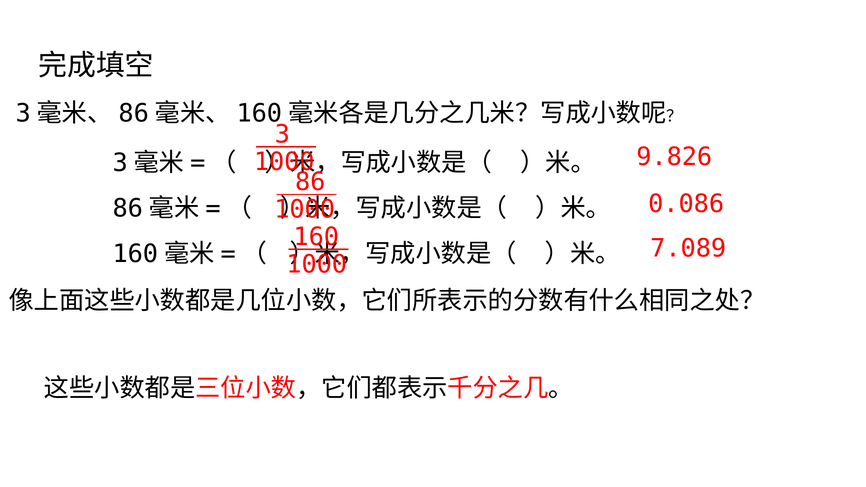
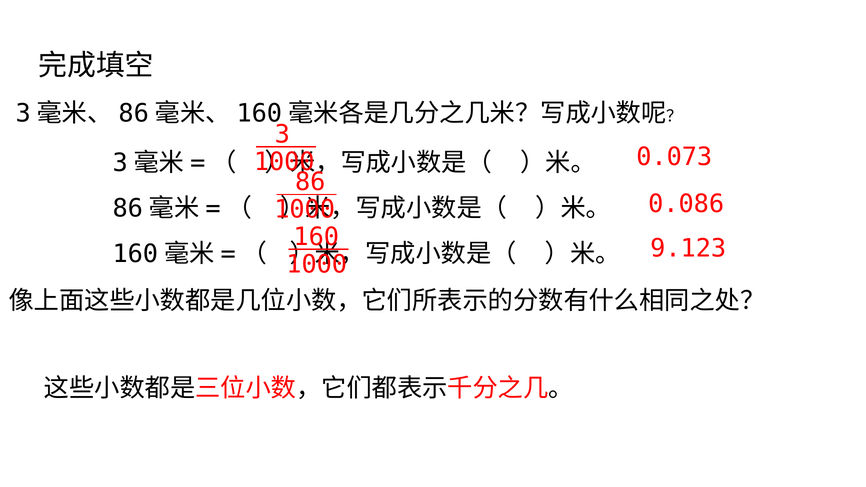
9.826: 9.826 -> 0.073
7.089: 7.089 -> 9.123
